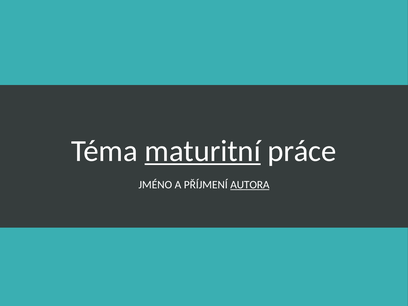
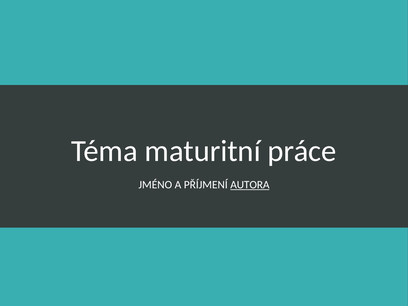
maturitní underline: present -> none
